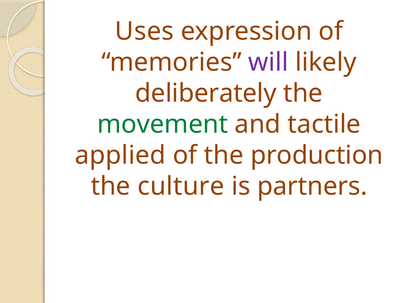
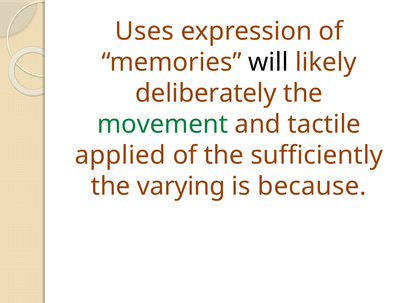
will colour: purple -> black
production: production -> sufficiently
culture: culture -> varying
partners: partners -> because
